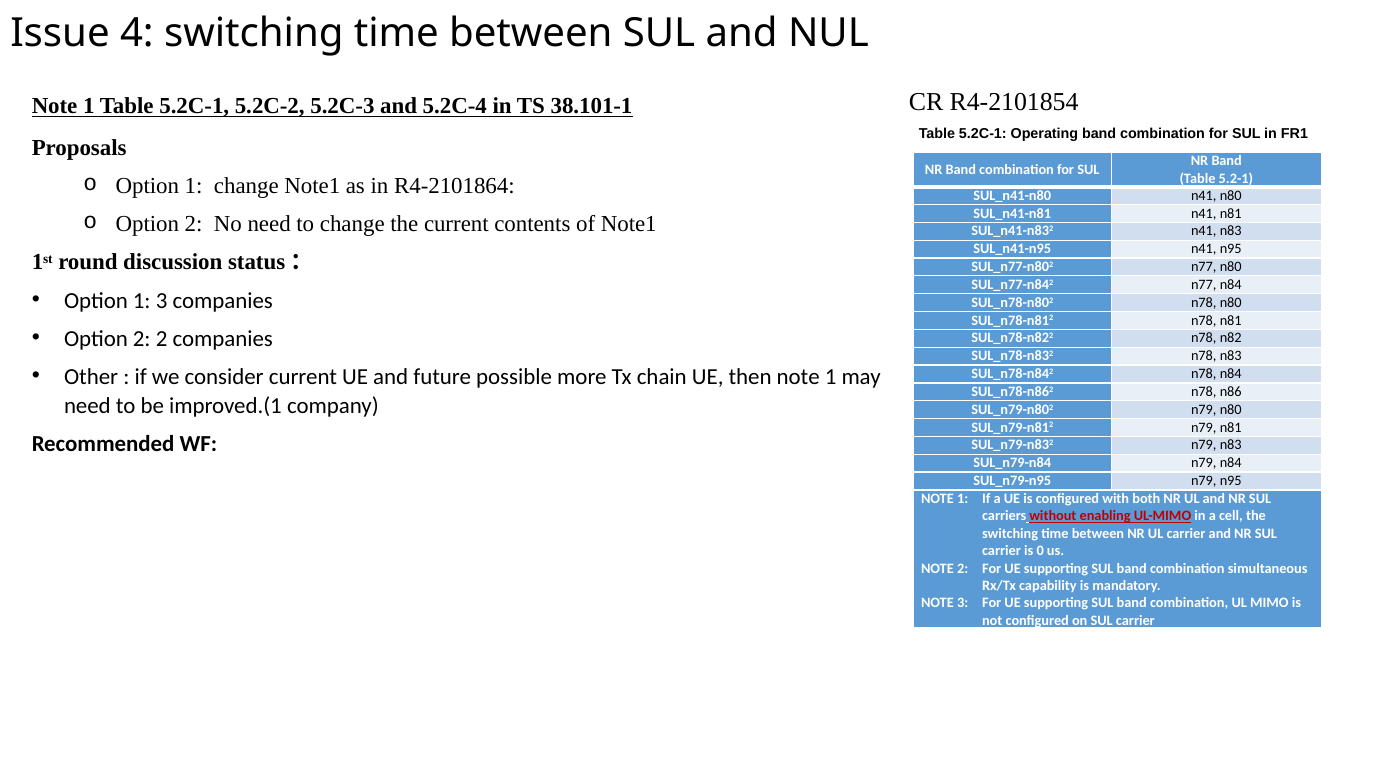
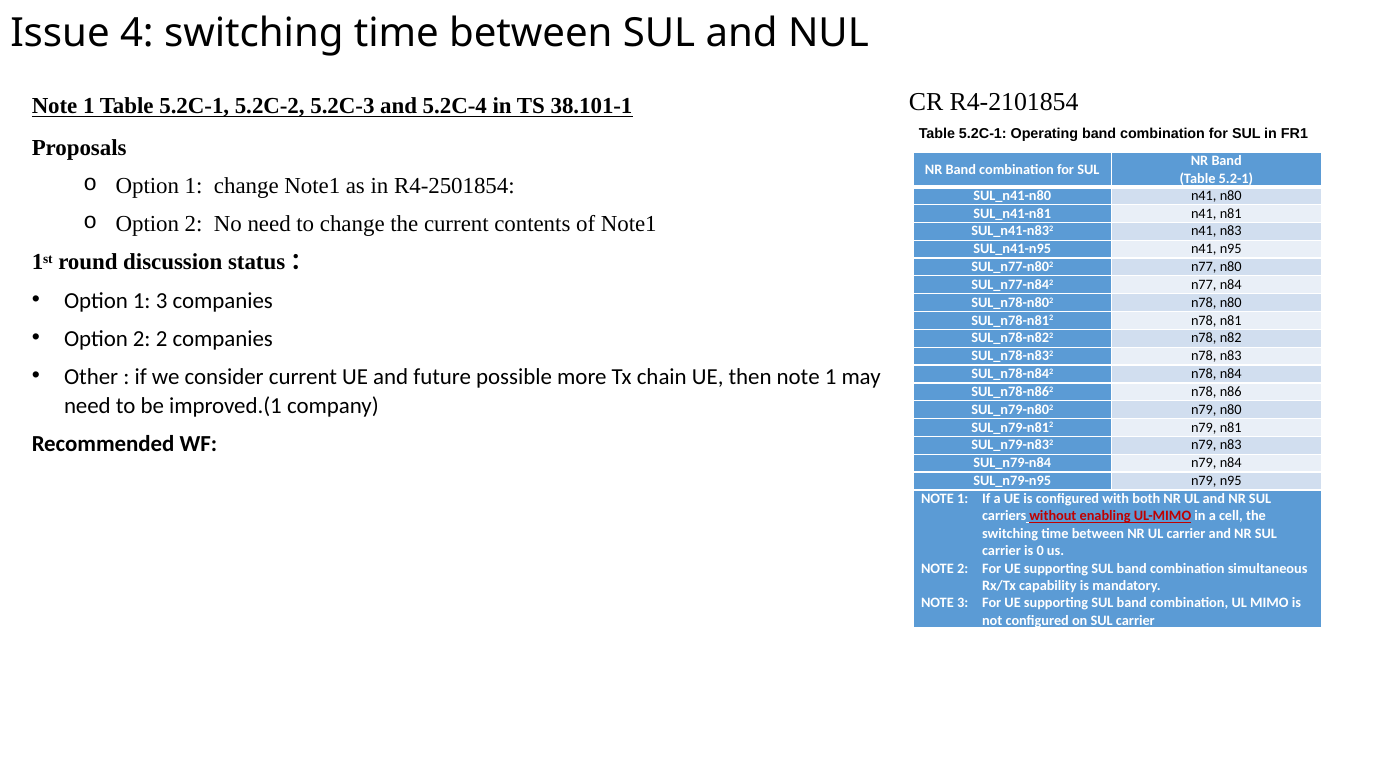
R4-2101864: R4-2101864 -> R4-2501854
